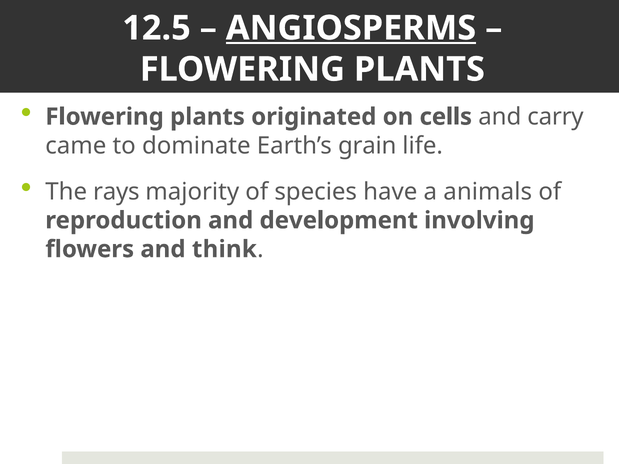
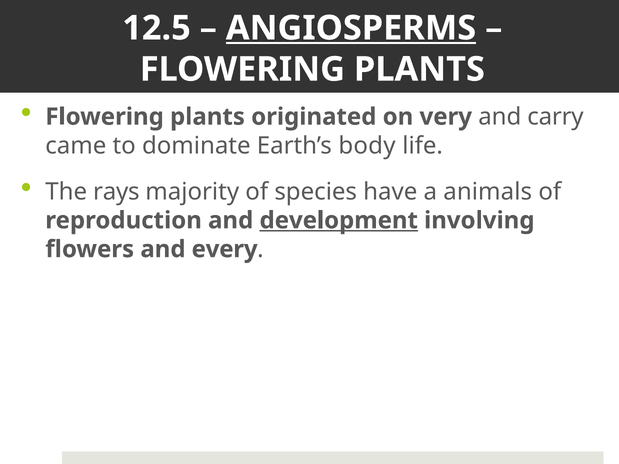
cells: cells -> very
grain: grain -> body
development underline: none -> present
think: think -> every
